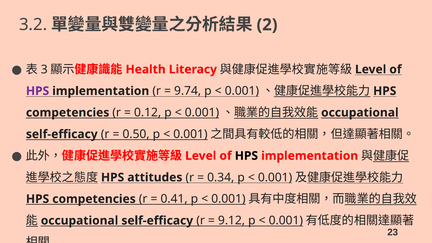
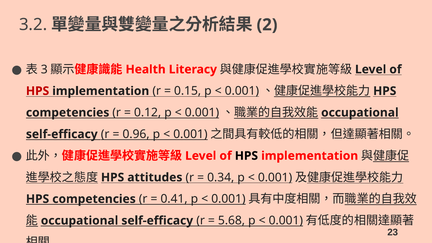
HPS at (38, 91) colour: purple -> red
9.74: 9.74 -> 0.15
0.50: 0.50 -> 0.96
9.12: 9.12 -> 5.68
